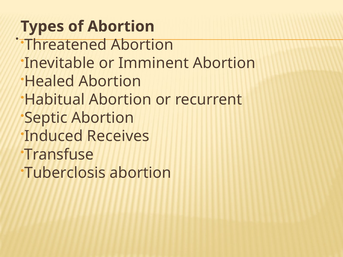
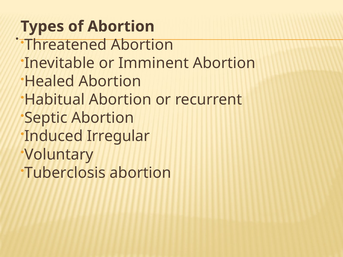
Receives: Receives -> Irregular
Transfuse: Transfuse -> Voluntary
